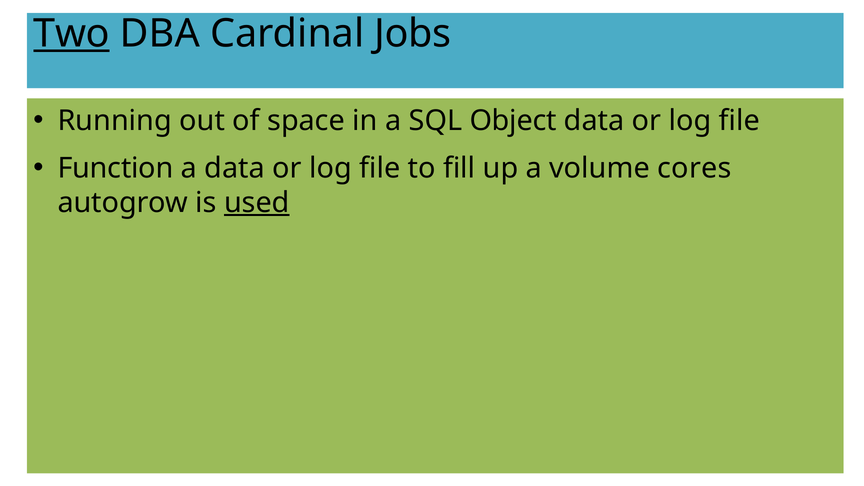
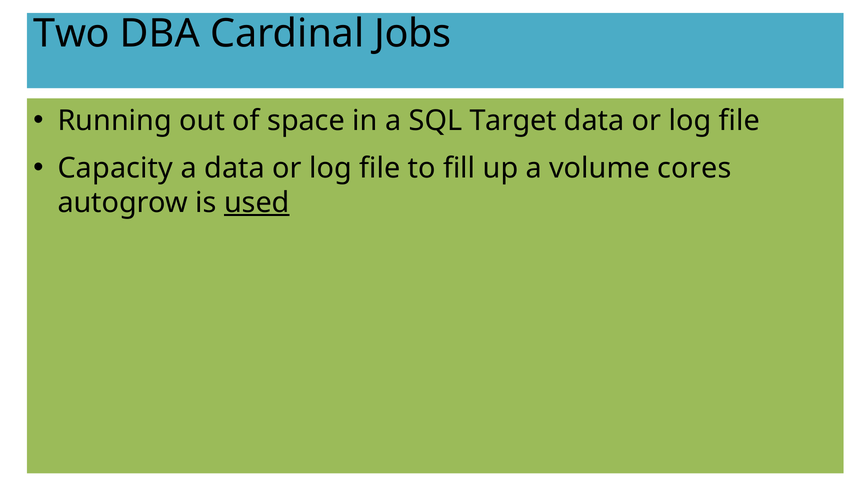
Two underline: present -> none
Object: Object -> Target
Function: Function -> Capacity
